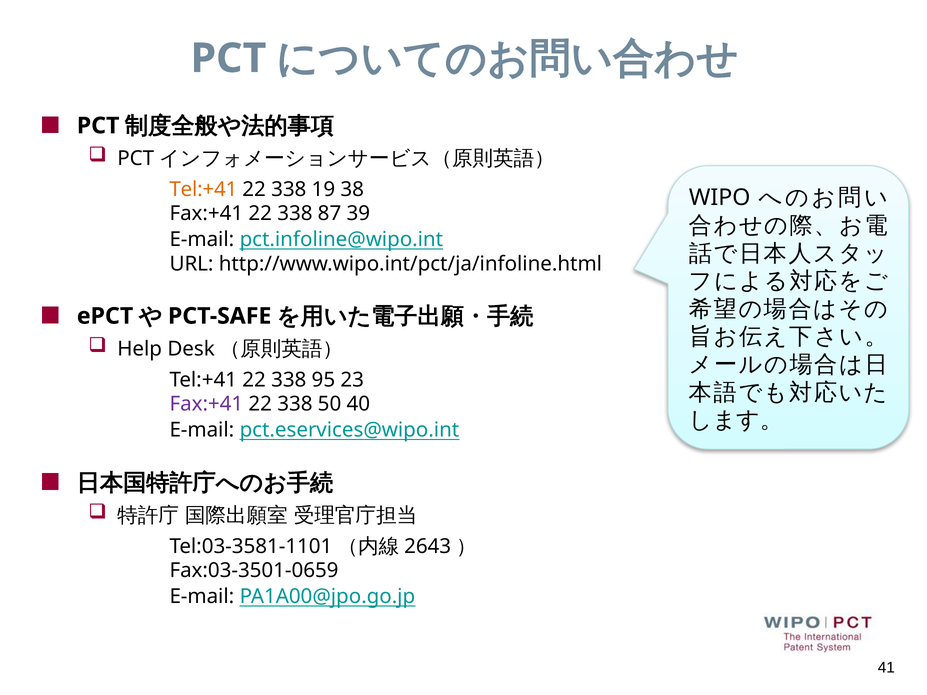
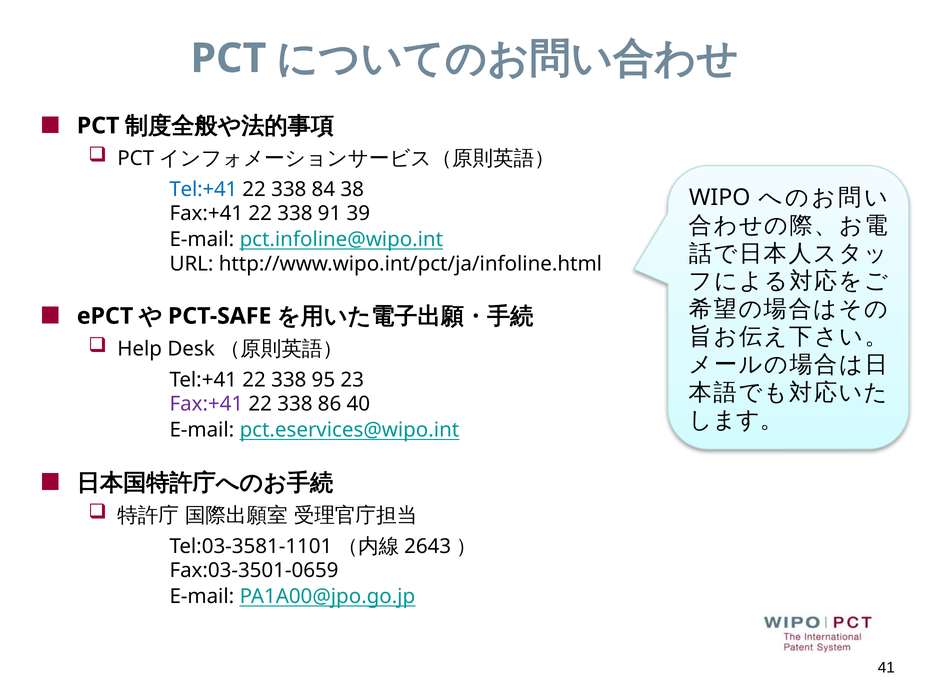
Tel:+41 at (203, 190) colour: orange -> blue
19: 19 -> 84
87: 87 -> 91
50: 50 -> 86
